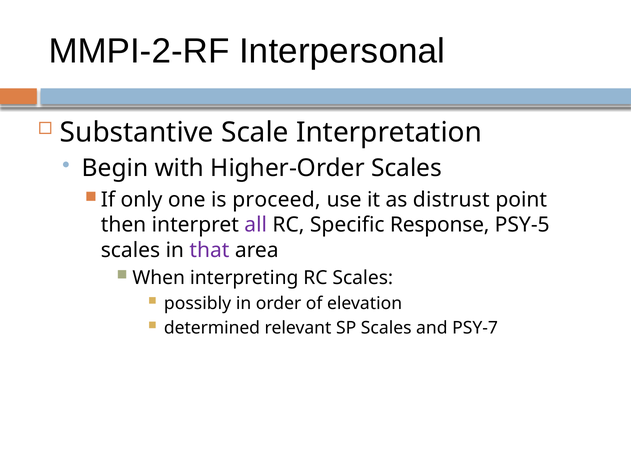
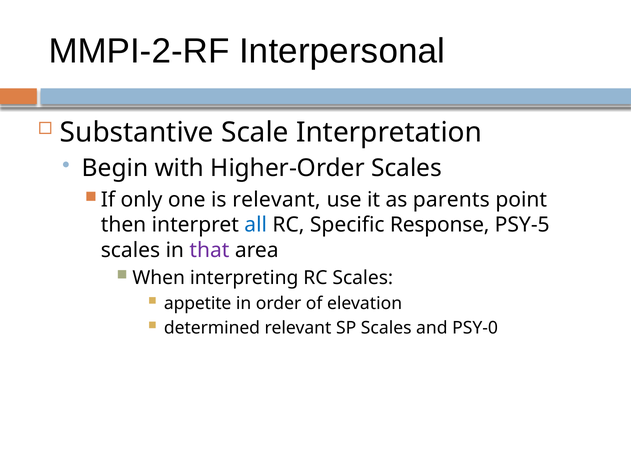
is proceed: proceed -> relevant
distrust: distrust -> parents
all colour: purple -> blue
possibly: possibly -> appetite
PSY-7: PSY-7 -> PSY-0
